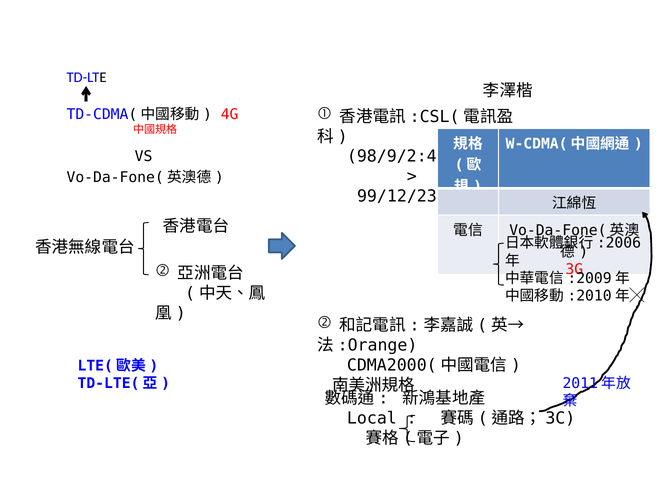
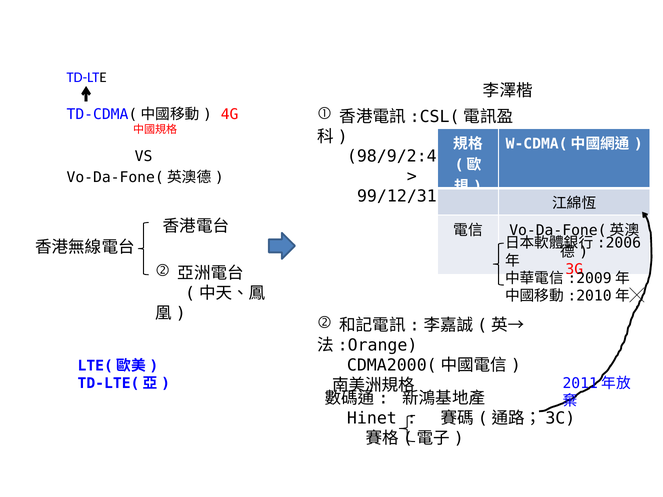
99/12/23: 99/12/23 -> 99/12/31
Local: Local -> Hinet
